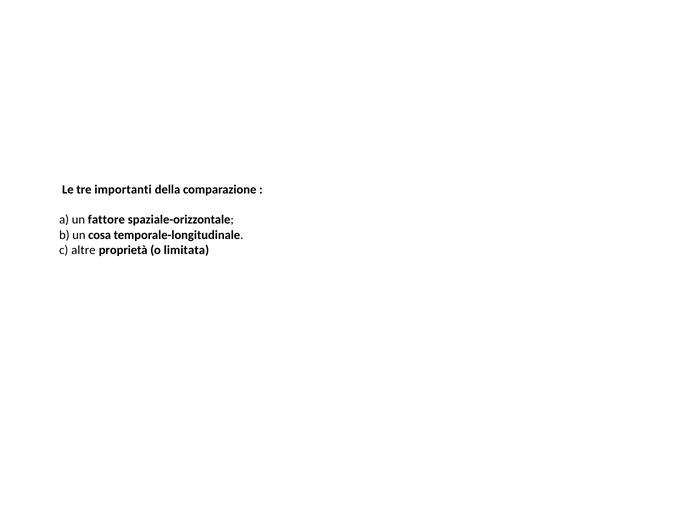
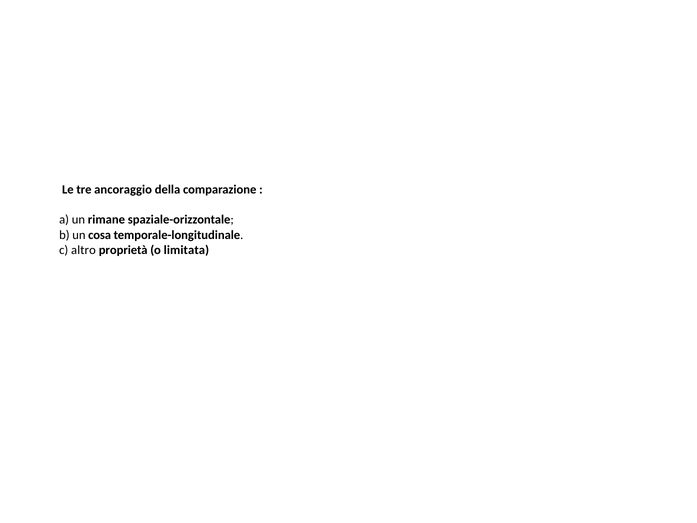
importanti: importanti -> ancoraggio
fattore: fattore -> rimane
altre: altre -> altro
